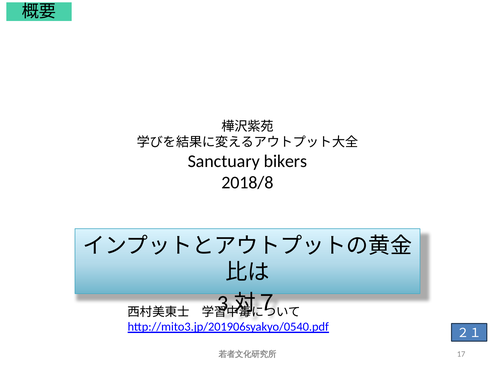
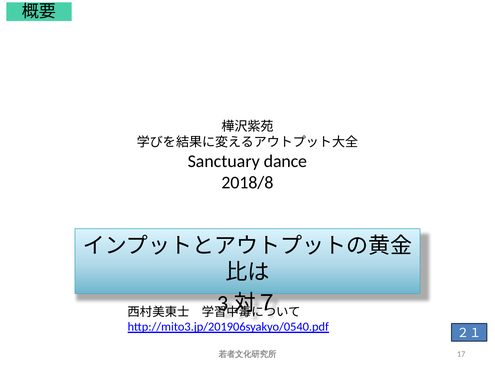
bikers: bikers -> dance
